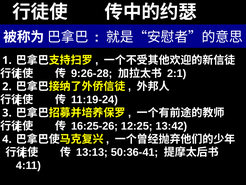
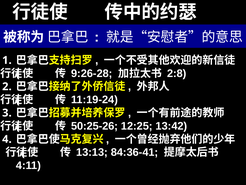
2:1: 2:1 -> 2:8
16:25-26: 16:25-26 -> 50:25-26
50:36-41: 50:36-41 -> 84:36-41
